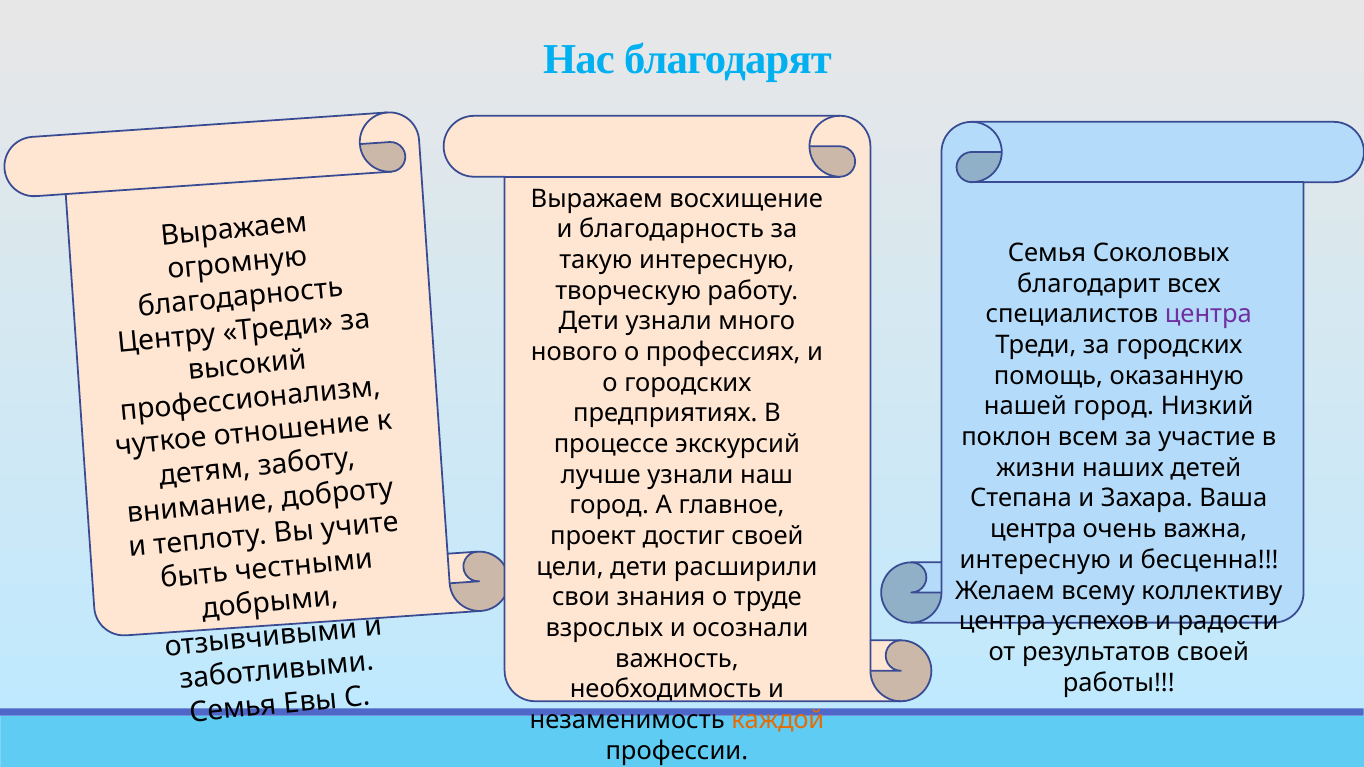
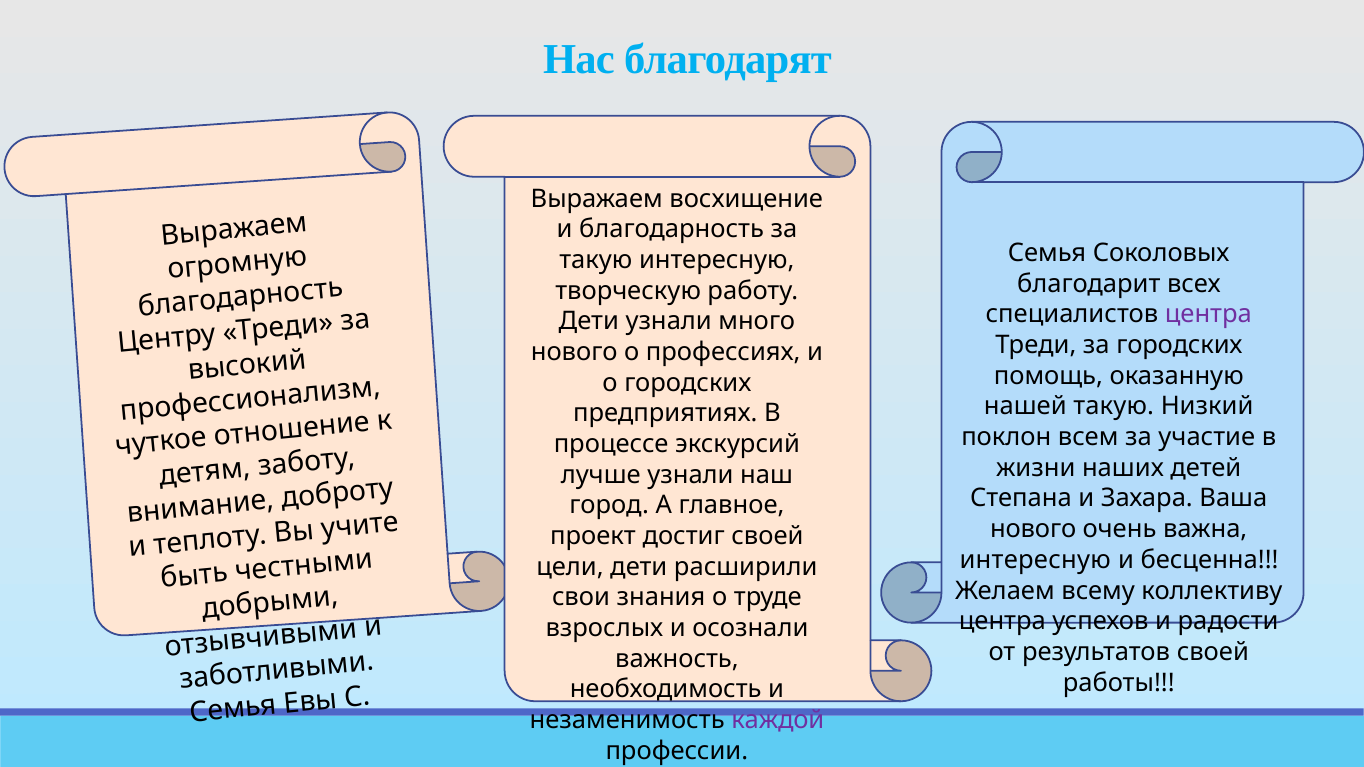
нашей город: город -> такую
центра at (1033, 529): центра -> нового
каждой colour: orange -> purple
